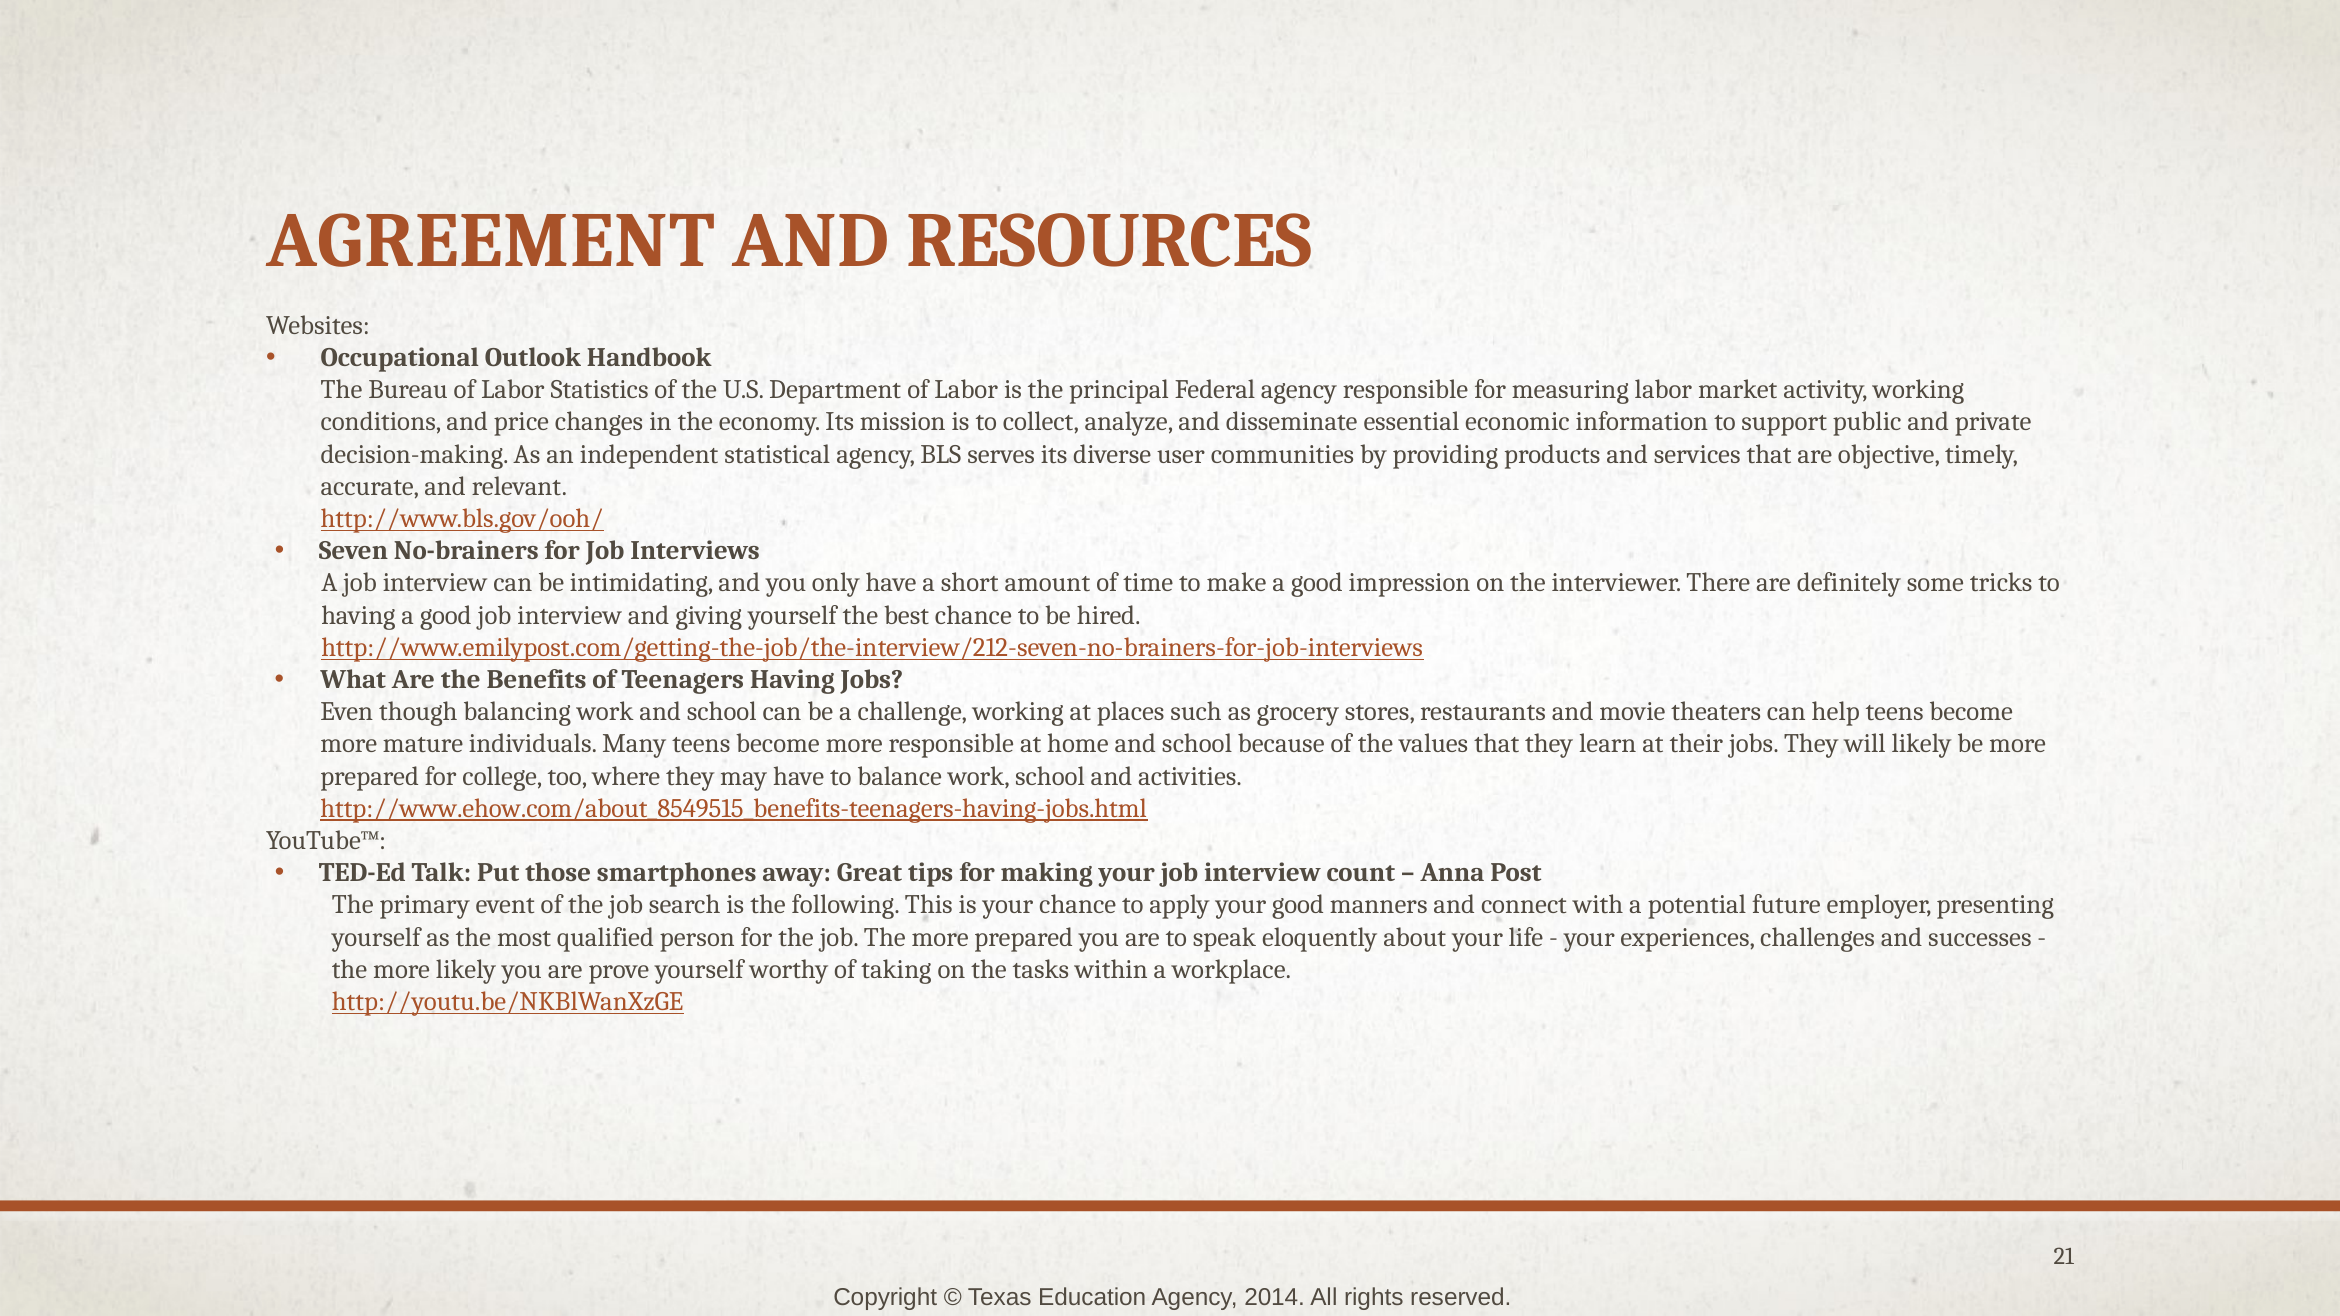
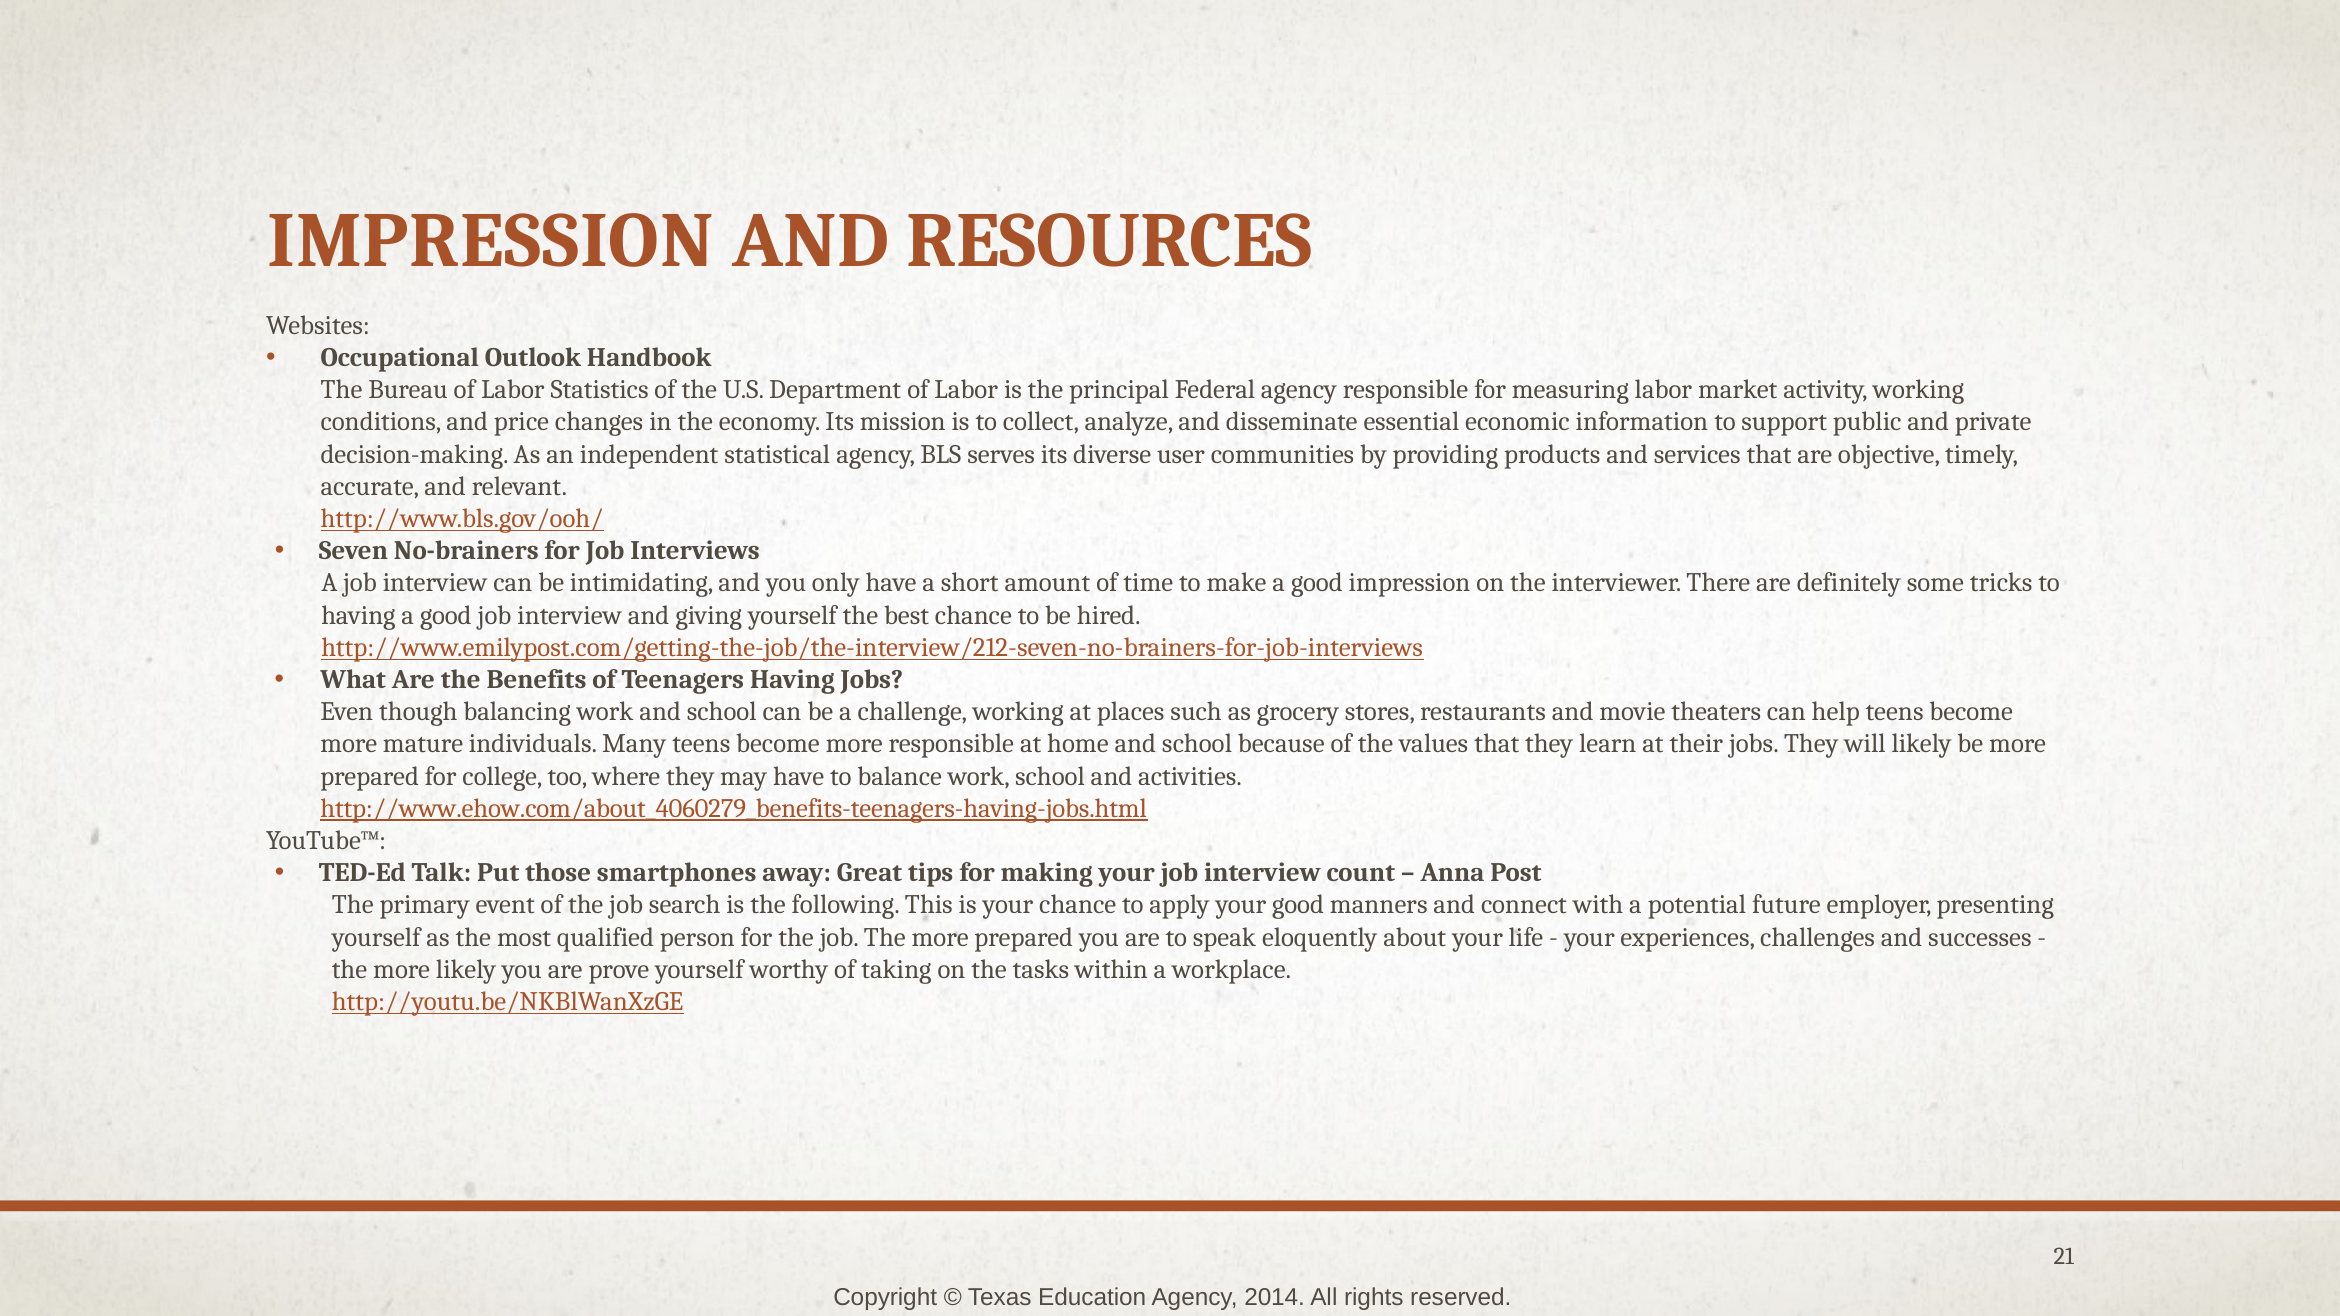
AGREEMENT at (491, 241): AGREEMENT -> IMPRESSION
http://www.ehow.com/about_8549515_benefits-teenagers-having-jobs.html: http://www.ehow.com/about_8549515_benefits-teenagers-having-jobs.html -> http://www.ehow.com/about_4060279_benefits-teenagers-having-jobs.html
